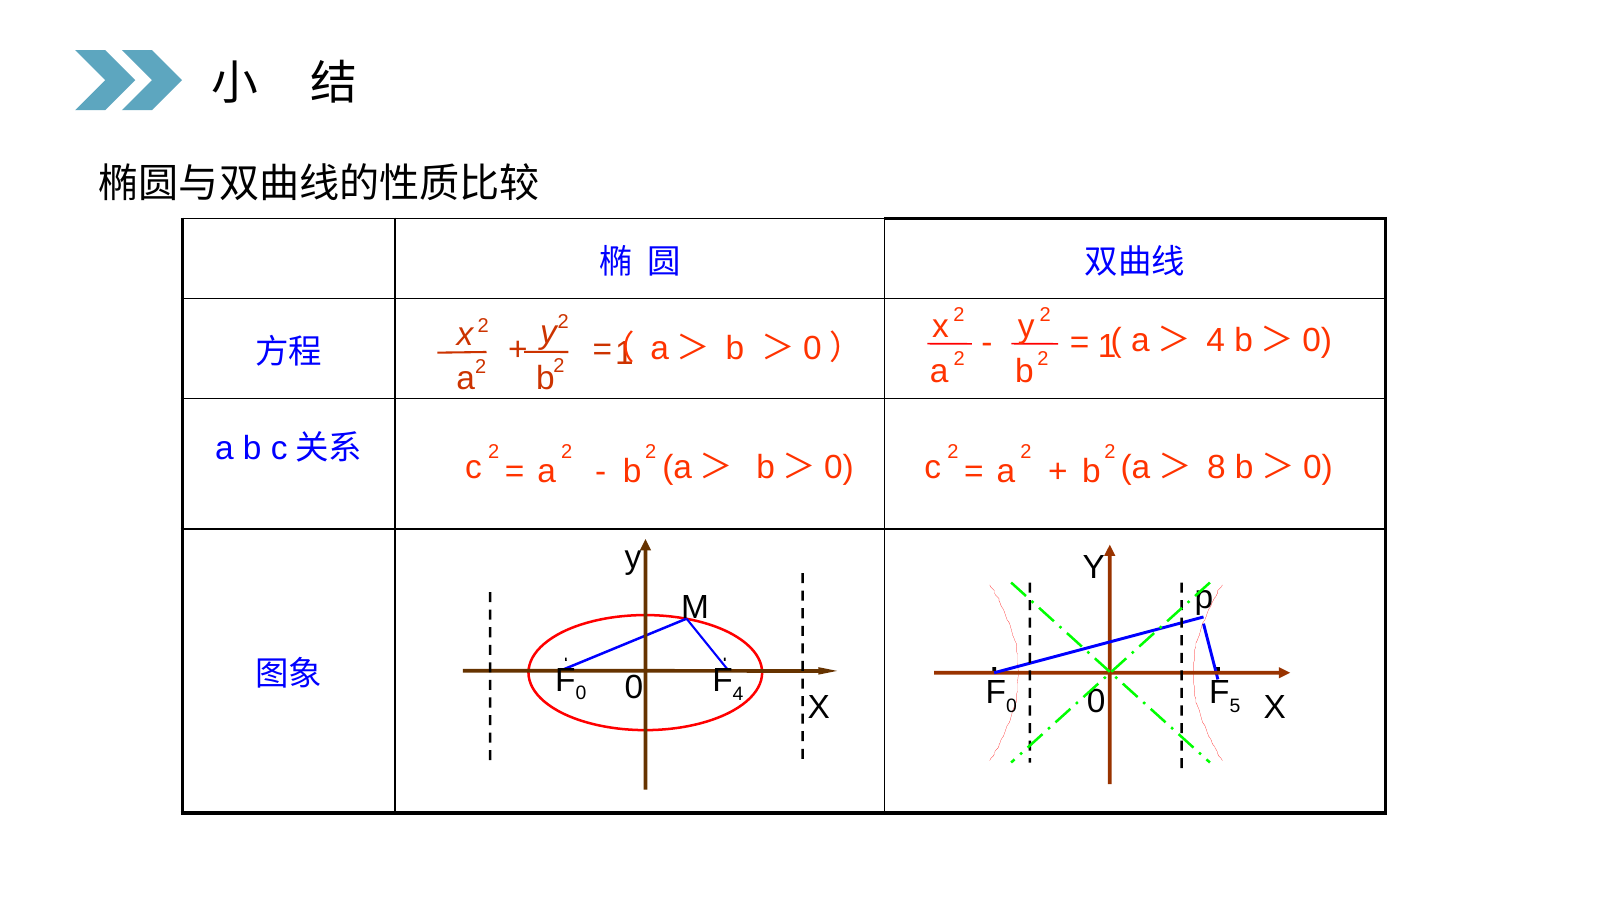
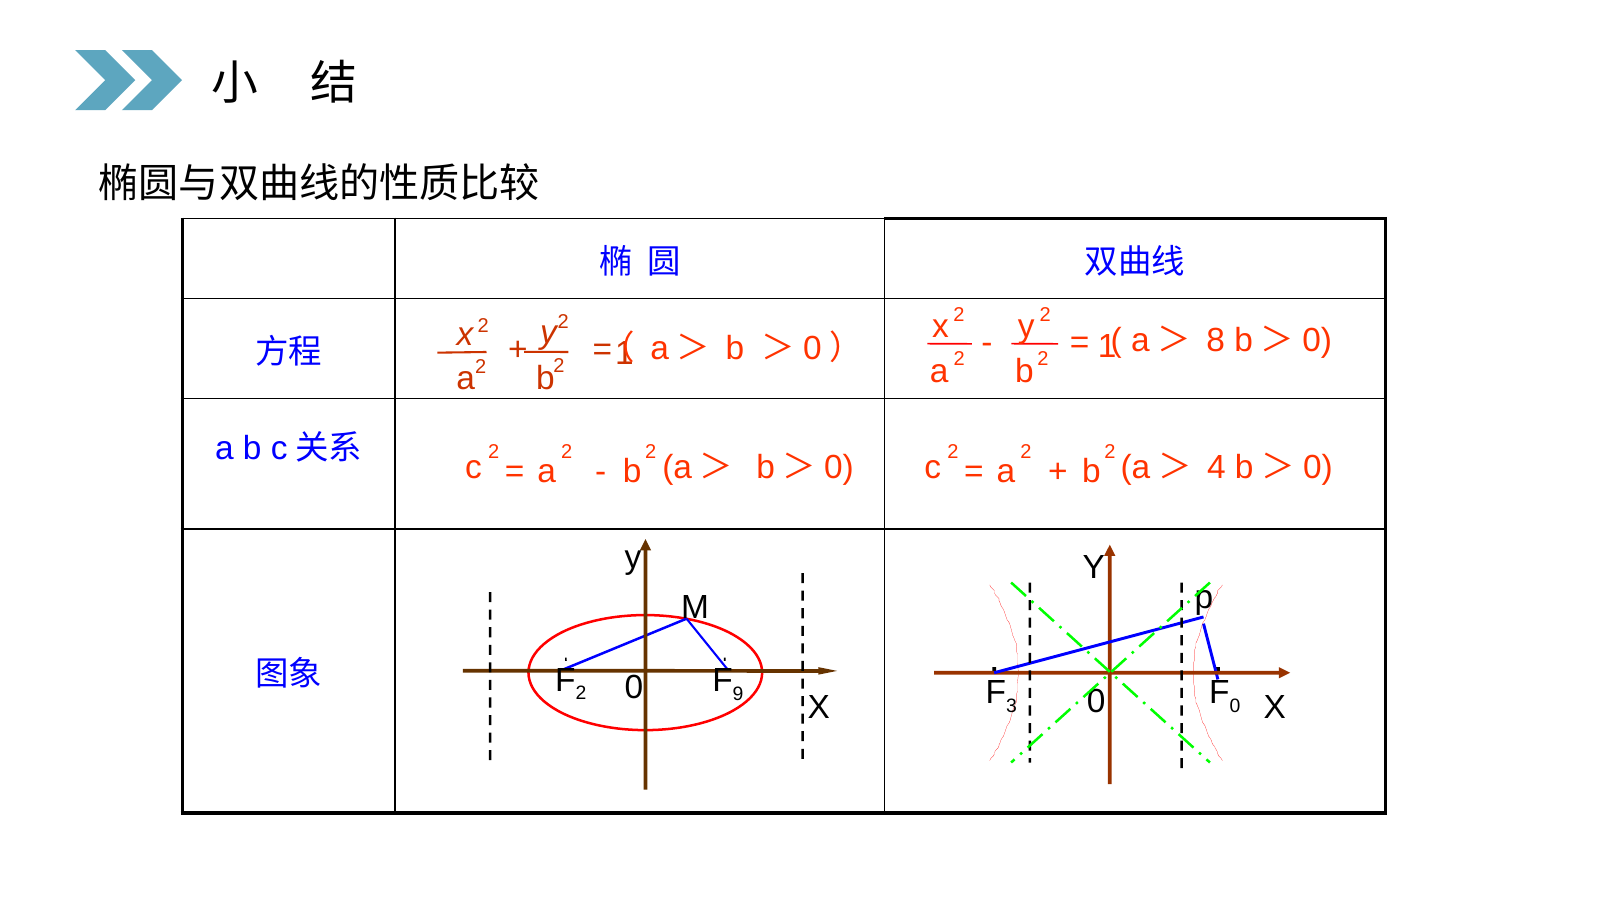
a＞ 4: 4 -> 8
8: 8 -> 4
0 at (581, 694): 0 -> 2
4 at (738, 694): 4 -> 9
0 at (1011, 706): 0 -> 3
5 at (1235, 706): 5 -> 0
